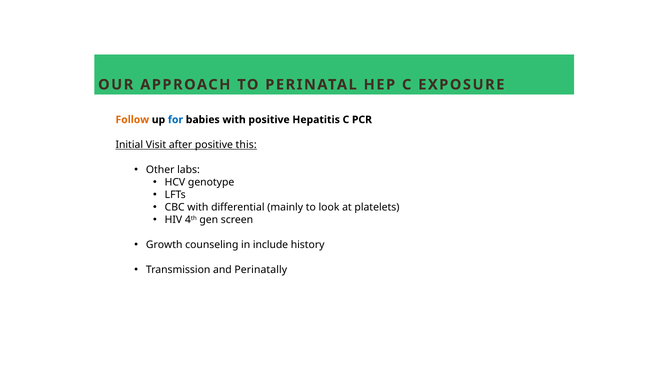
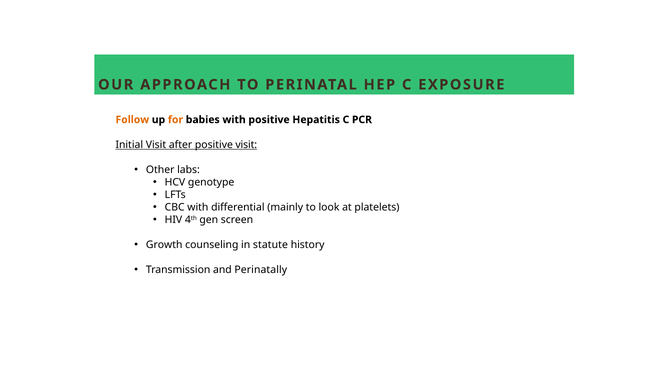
for colour: blue -> orange
positive this: this -> visit
include: include -> statute
